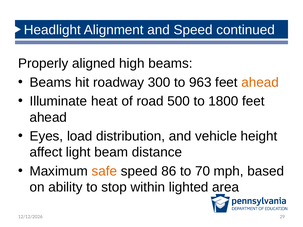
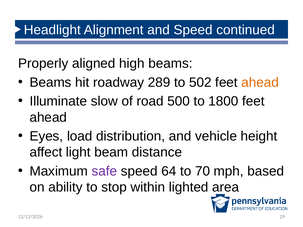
300: 300 -> 289
963: 963 -> 502
heat: heat -> slow
safe colour: orange -> purple
86: 86 -> 64
